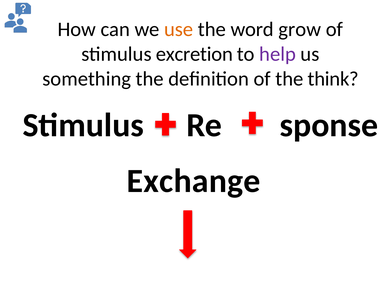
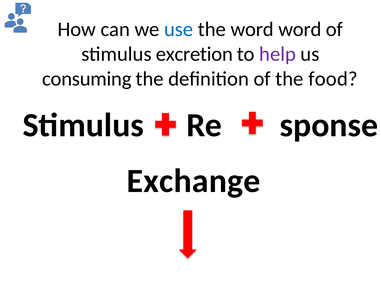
use colour: orange -> blue
word grow: grow -> word
something: something -> consuming
think: think -> food
